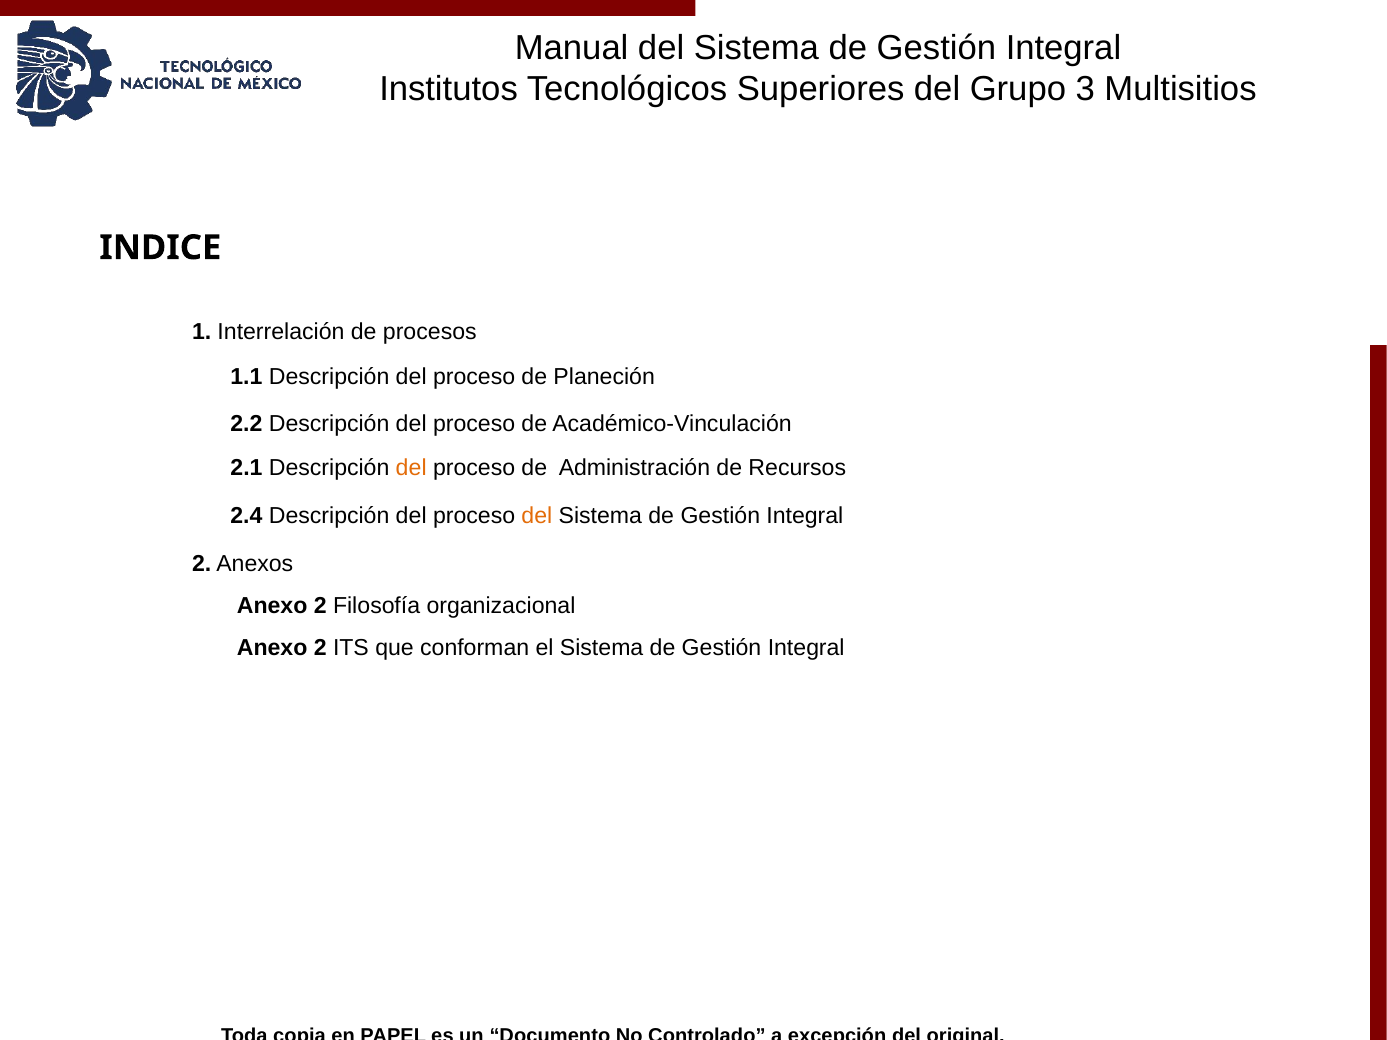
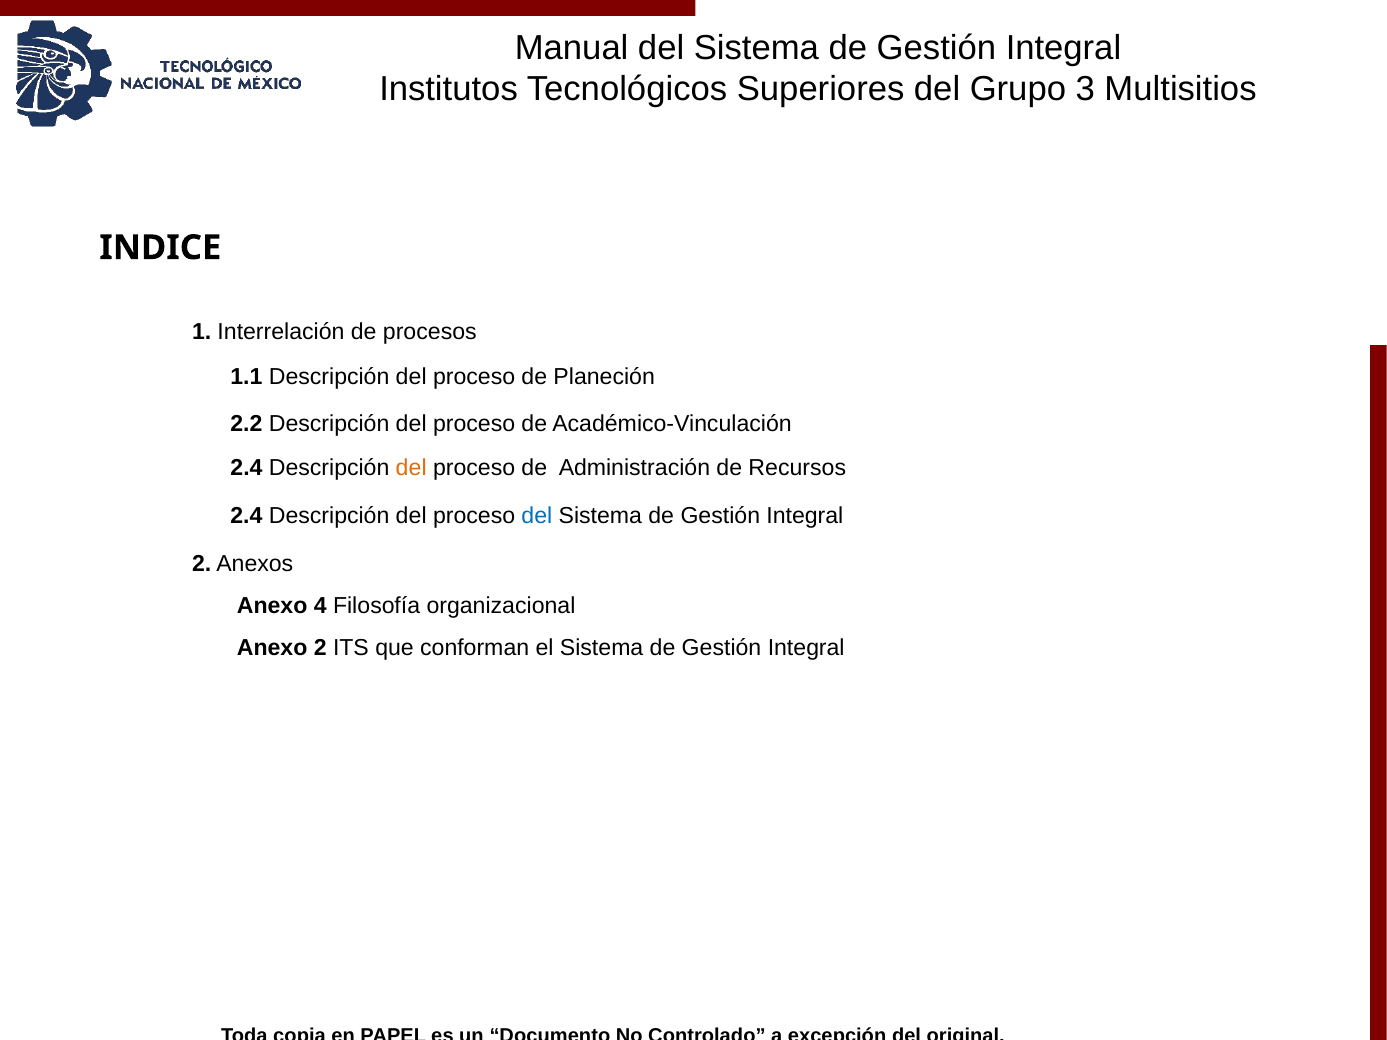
2.1 at (246, 468): 2.1 -> 2.4
del at (537, 516) colour: orange -> blue
2 at (320, 606): 2 -> 4
